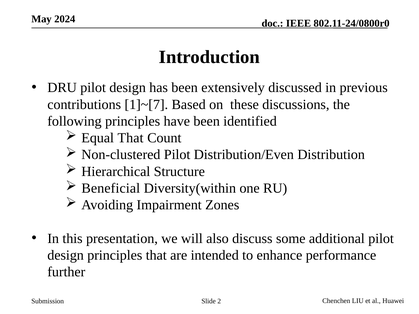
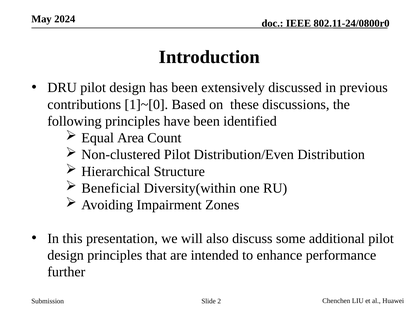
1]~[7: 1]~[7 -> 1]~[0
Equal That: That -> Area
